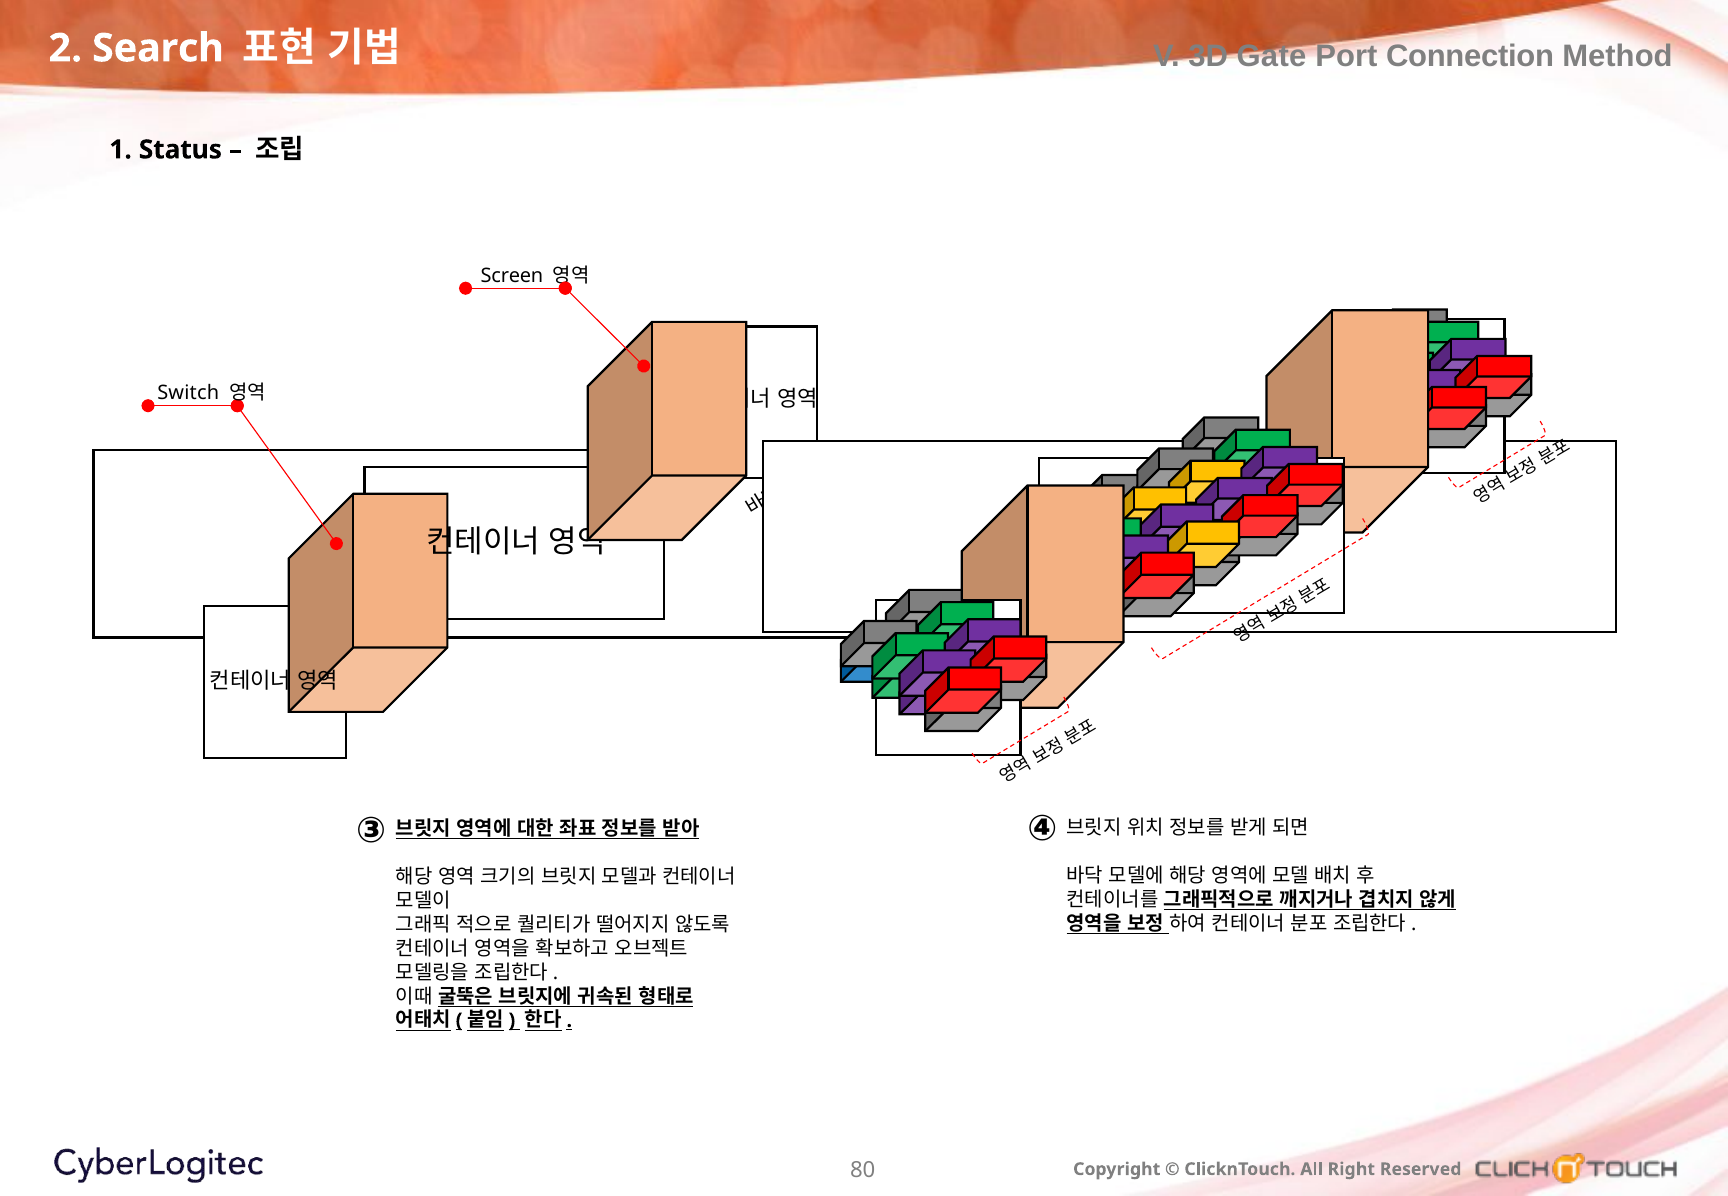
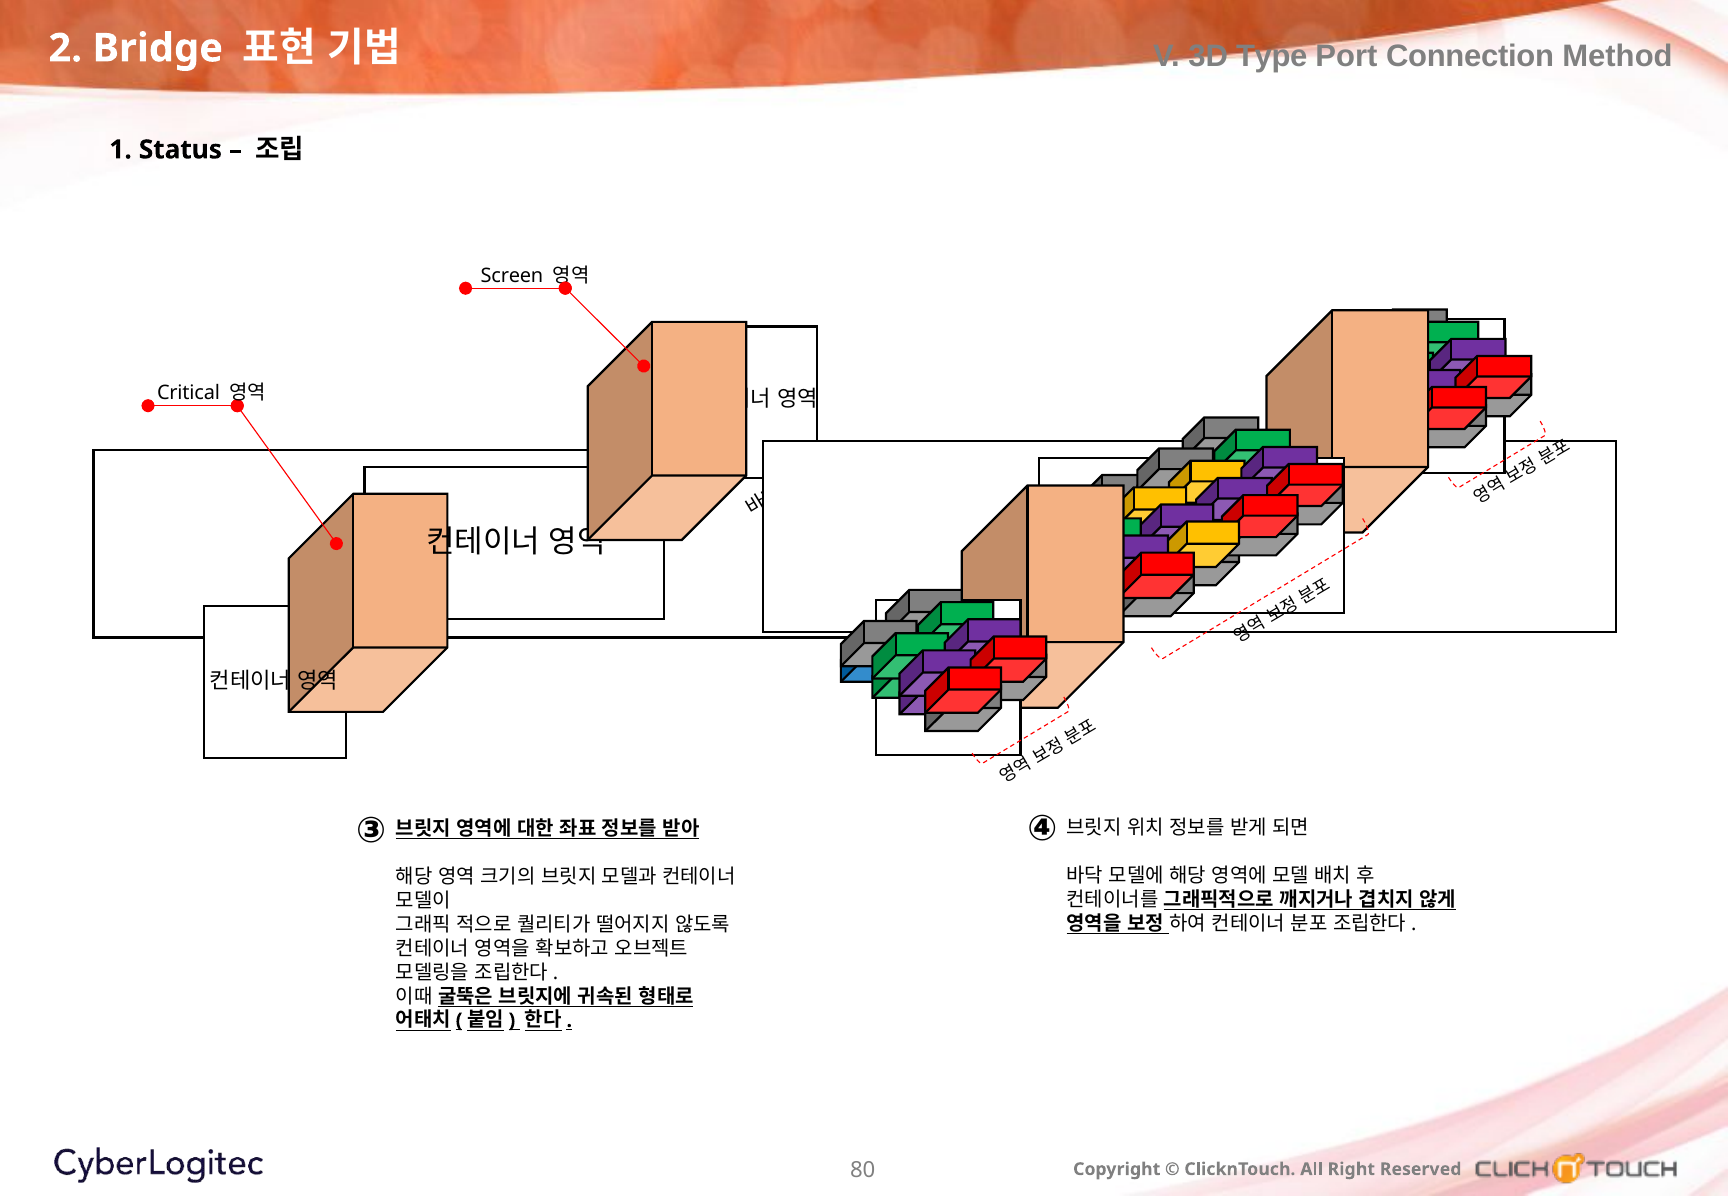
Gate: Gate -> Type
Search: Search -> Bridge
Switch: Switch -> Critical
